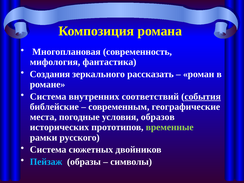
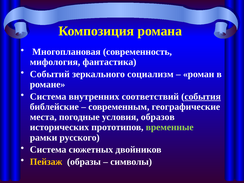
Создания: Создания -> Событий
рассказать: рассказать -> социализм
Пейзаж colour: light blue -> yellow
